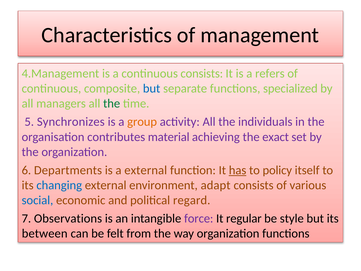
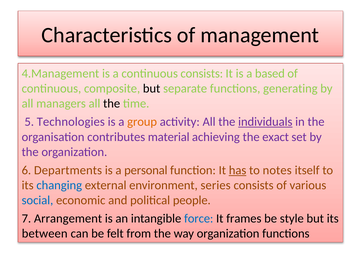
refers: refers -> based
but at (152, 88) colour: blue -> black
specialized: specialized -> generating
the at (112, 103) colour: green -> black
Synchronizes: Synchronizes -> Technologies
individuals underline: none -> present
a external: external -> personal
policy: policy -> notes
adapt: adapt -> series
regard: regard -> people
Observations: Observations -> Arrangement
force colour: purple -> blue
regular: regular -> frames
